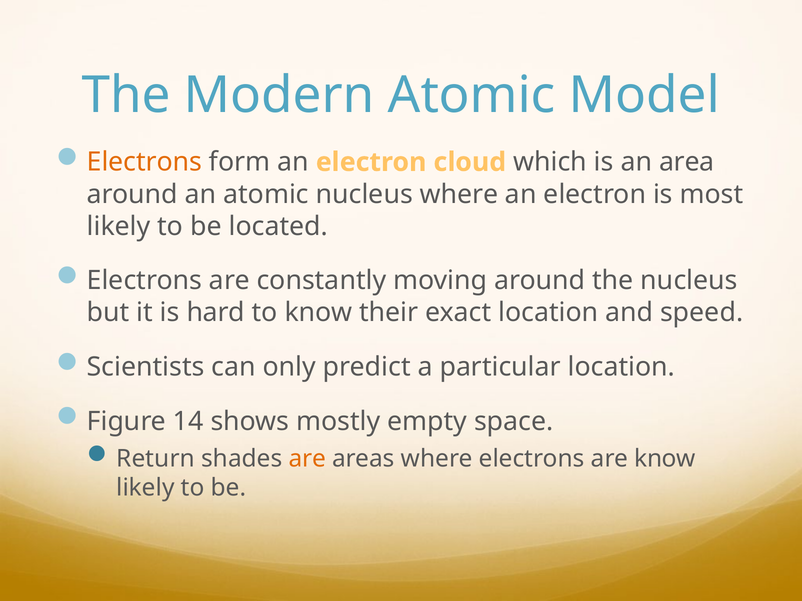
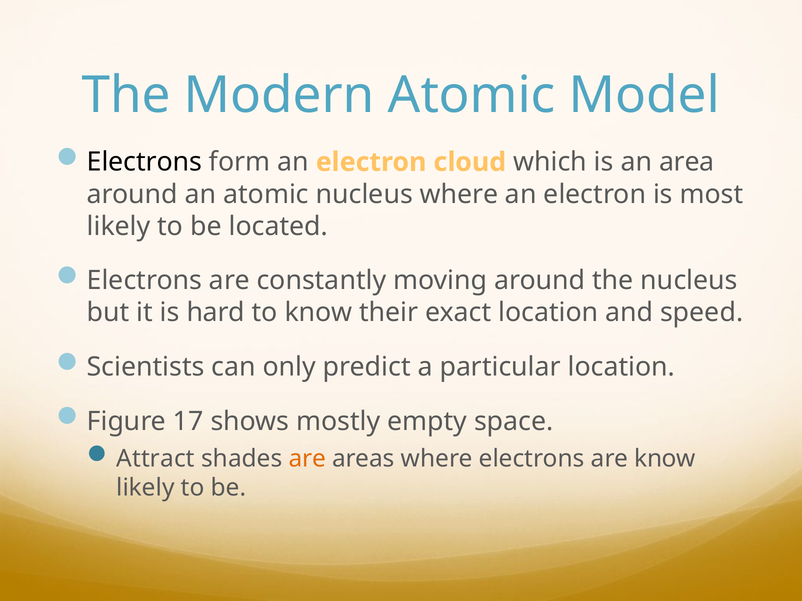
Electrons at (145, 162) colour: orange -> black
14: 14 -> 17
Return: Return -> Attract
